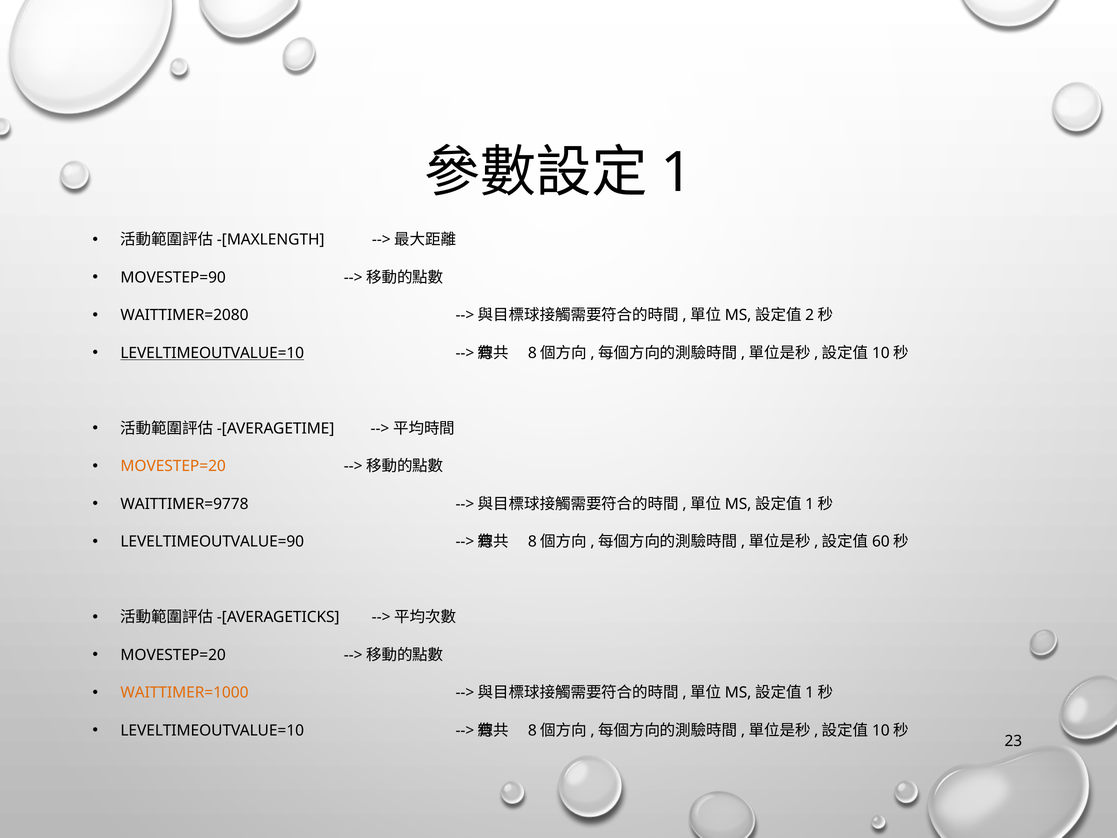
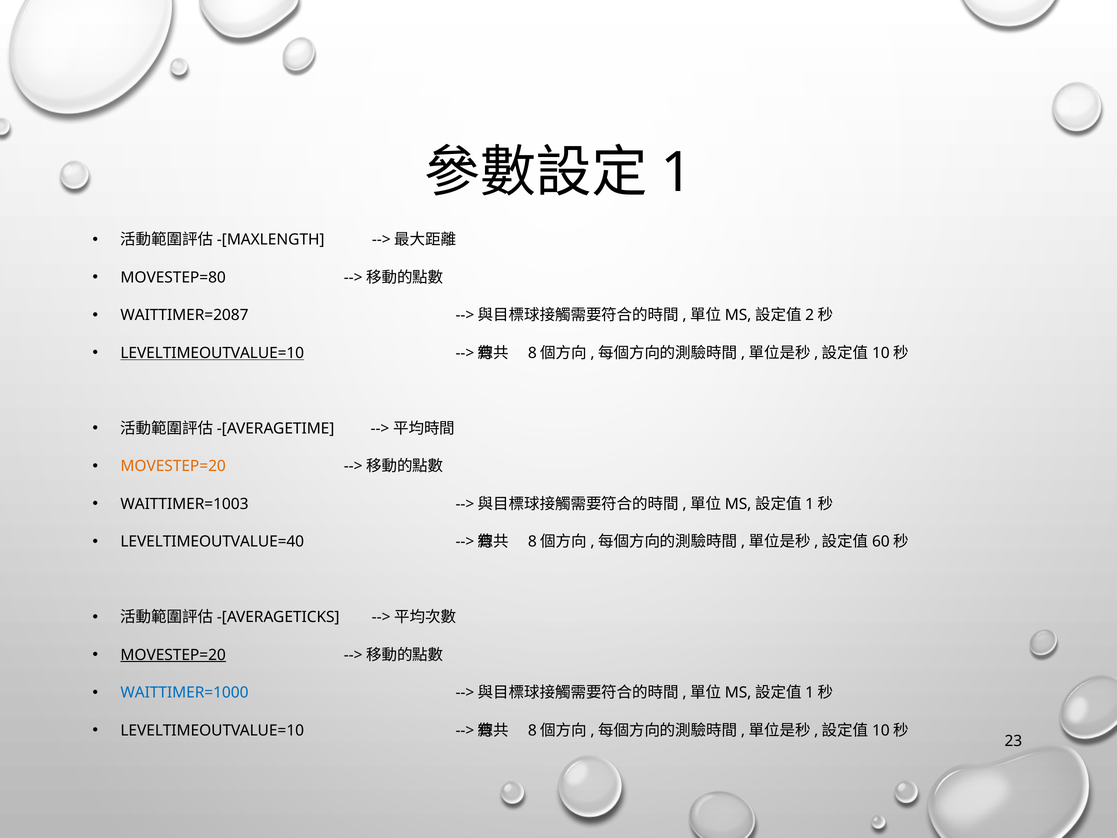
MOVESTEP=90: MOVESTEP=90 -> MOVESTEP=80
WAITTIMER=2080: WAITTIMER=2080 -> WAITTIMER=2087
WAITTIMER=9778: WAITTIMER=9778 -> WAITTIMER=1003
LEVELTIMEOUTVALUE=90: LEVELTIMEOUTVALUE=90 -> LEVELTIMEOUTVALUE=40
MOVESTEP=20 at (173, 655) underline: none -> present
WAITTIMER=1000 colour: orange -> blue
